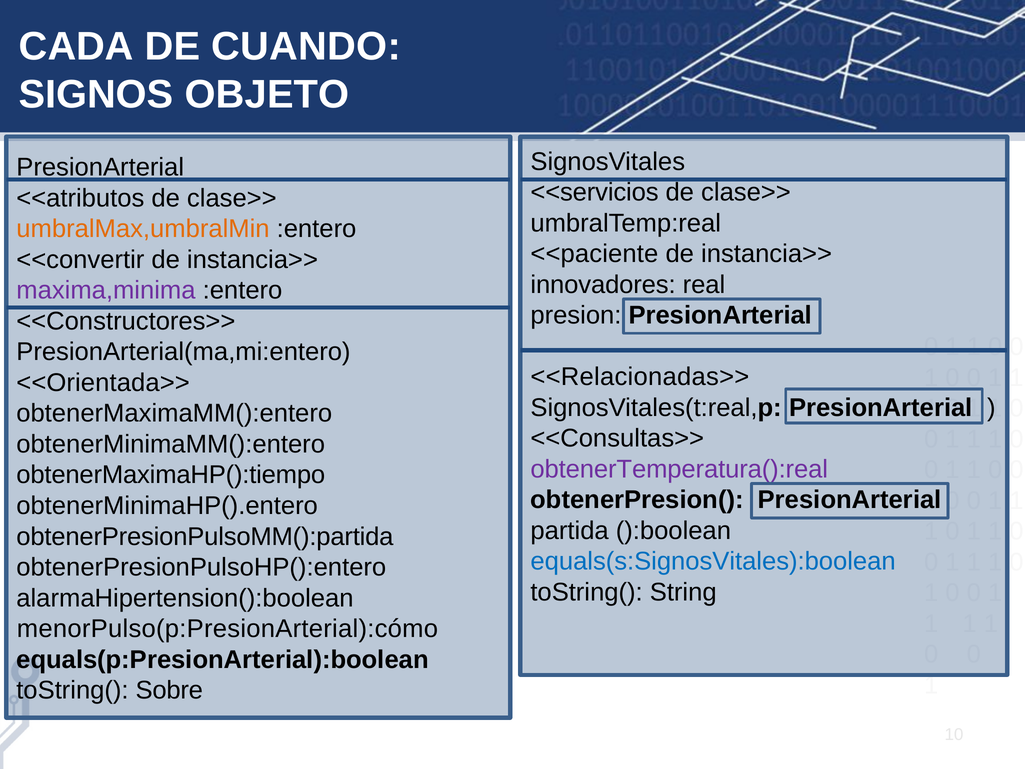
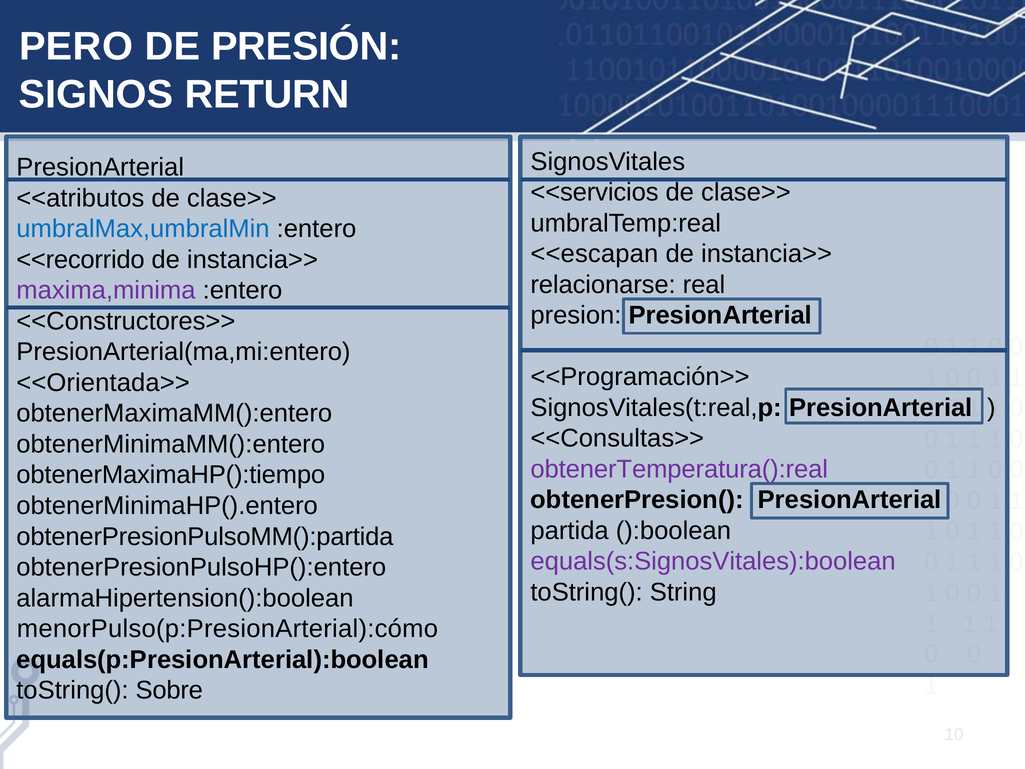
CADA: CADA -> PERO
CUANDO: CUANDO -> PRESIÓN
OBJETO: OBJETO -> RETURN
umbralMax,umbralMin colour: orange -> blue
<<paciente: <<paciente -> <<escapan
<<convertir: <<convertir -> <<recorrido
innovadores: innovadores -> relacionarse
<<Relacionadas>>: <<Relacionadas>> -> <<Programación>>
equals(s:SignosVitales):boolean colour: blue -> purple
